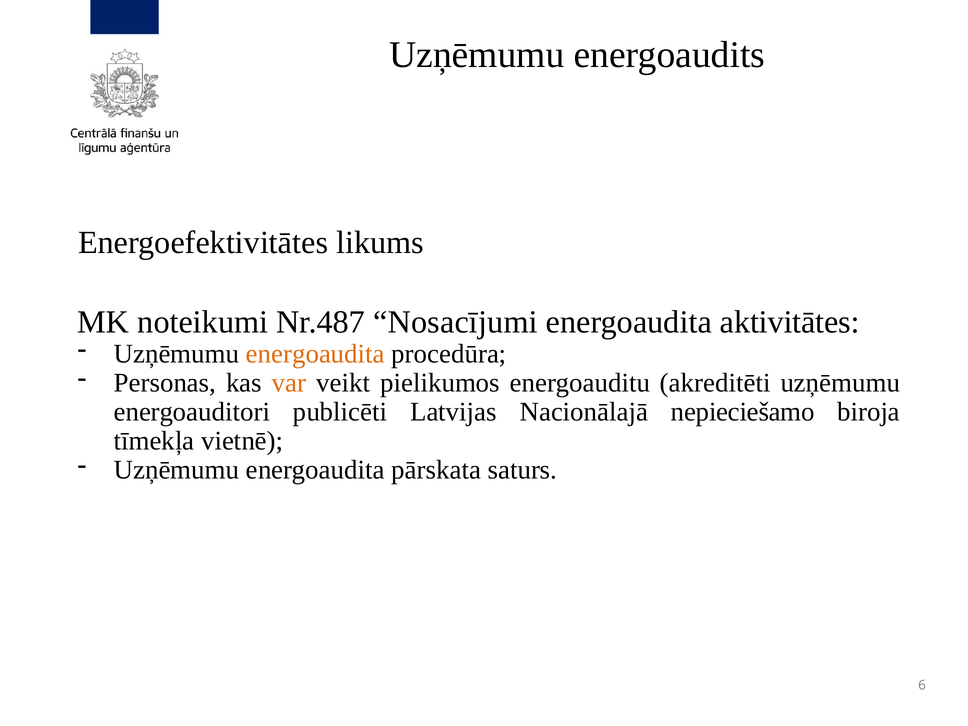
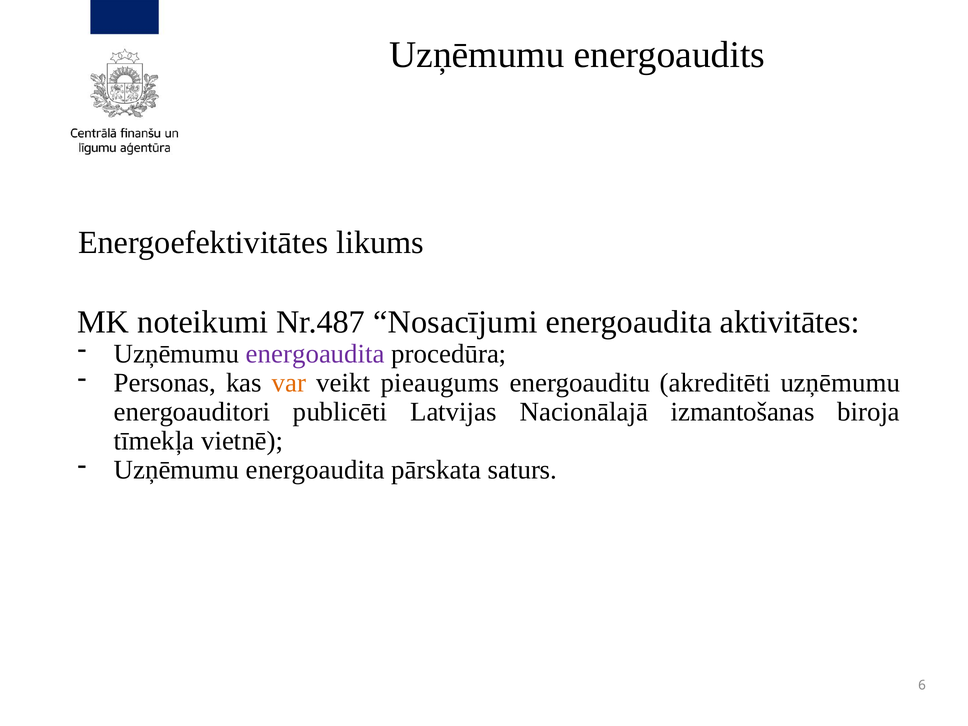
energoaudita at (315, 354) colour: orange -> purple
pielikumos: pielikumos -> pieaugums
nepieciešamo: nepieciešamo -> izmantošanas
